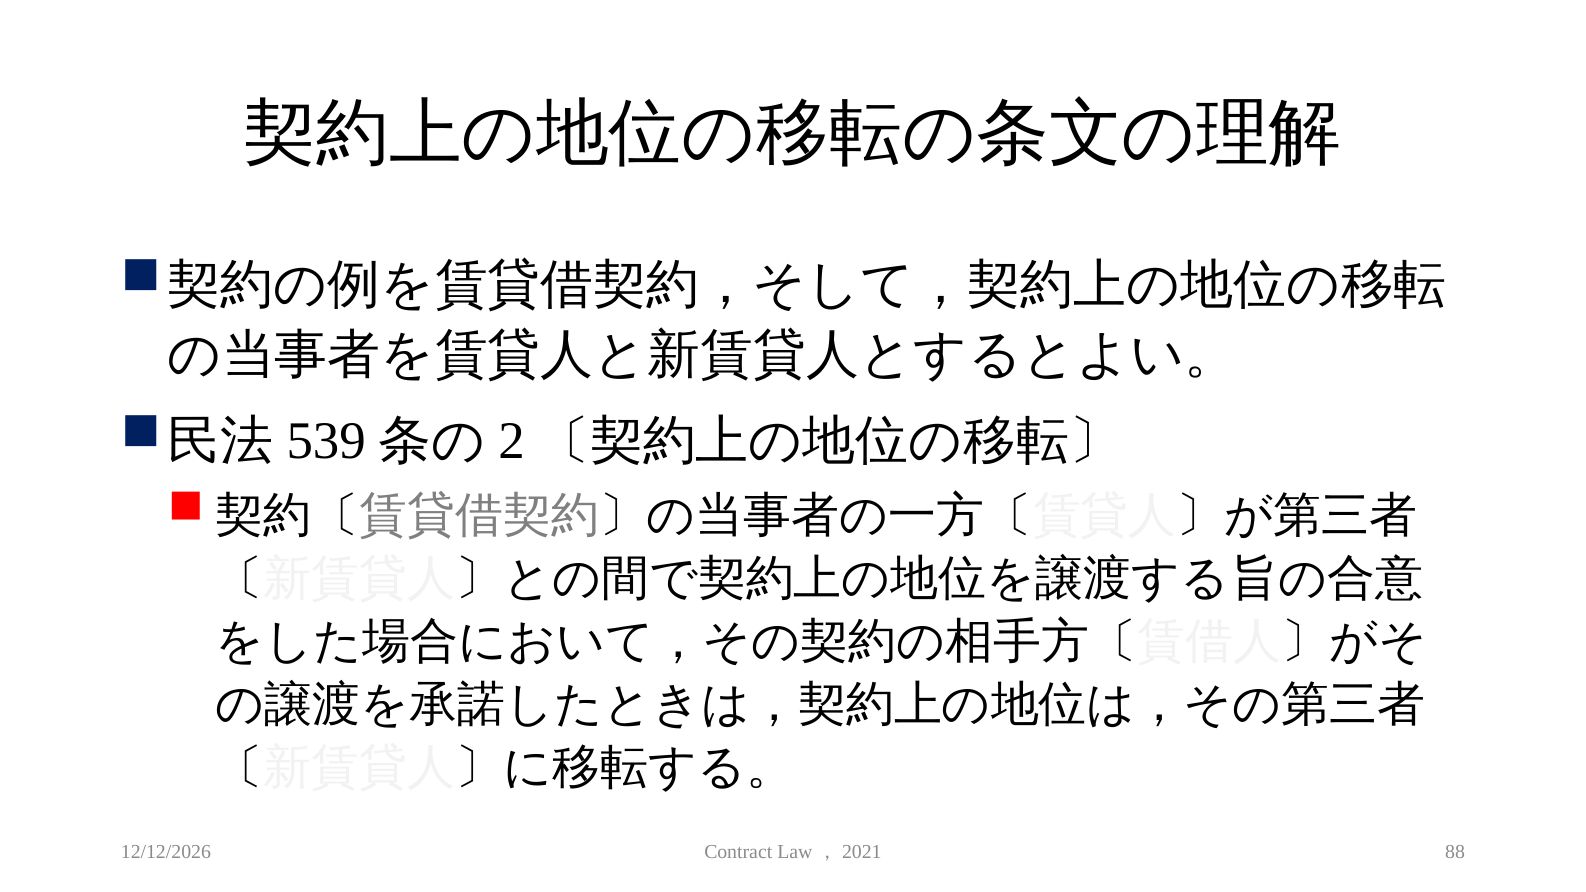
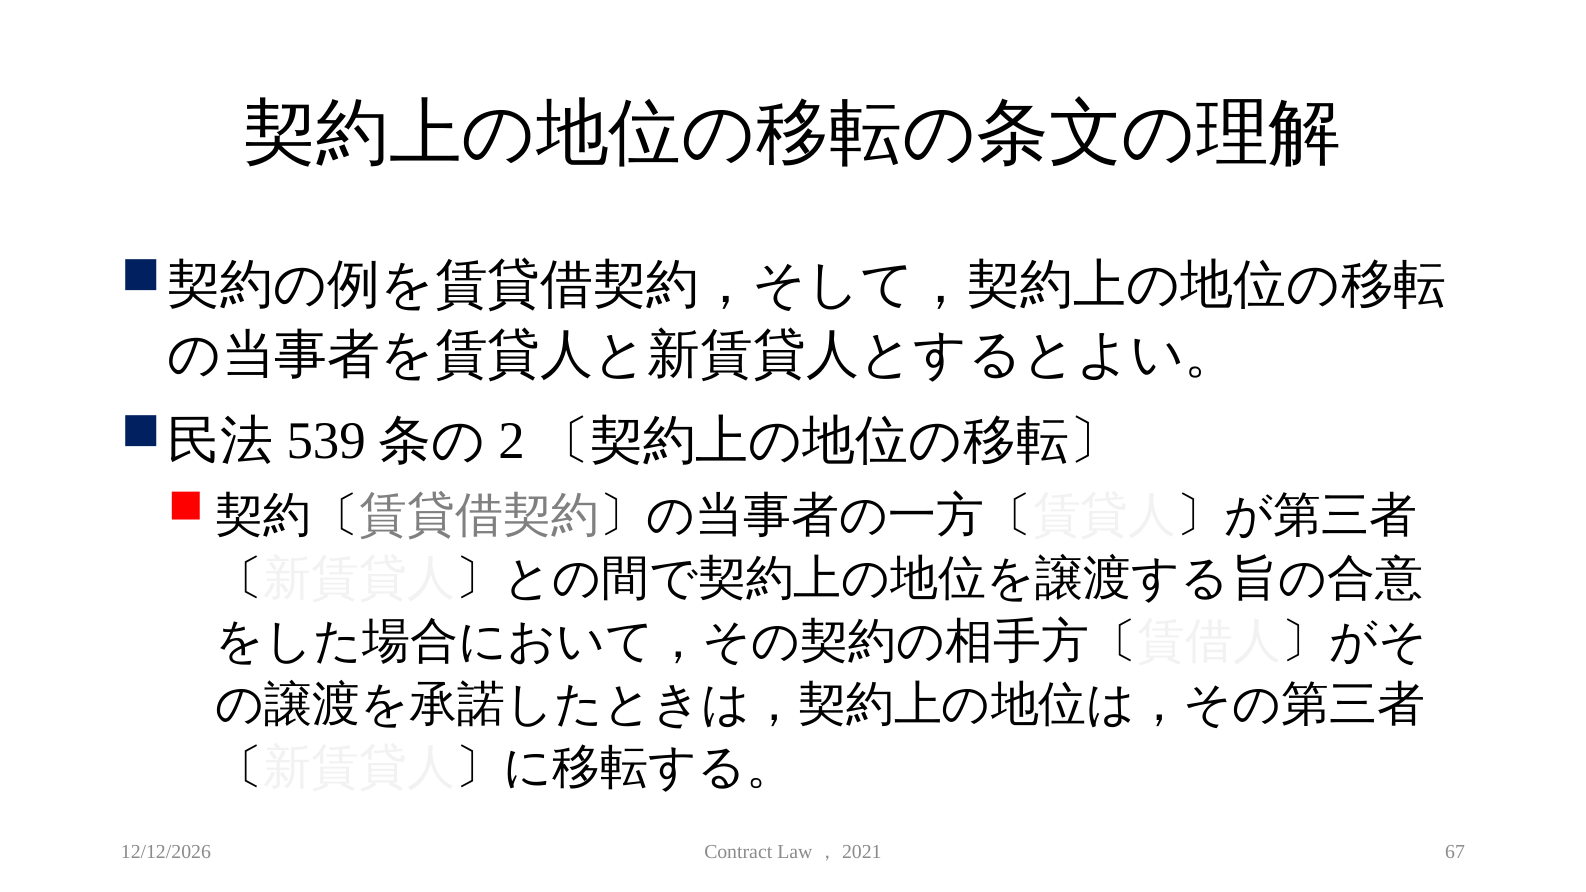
88: 88 -> 67
